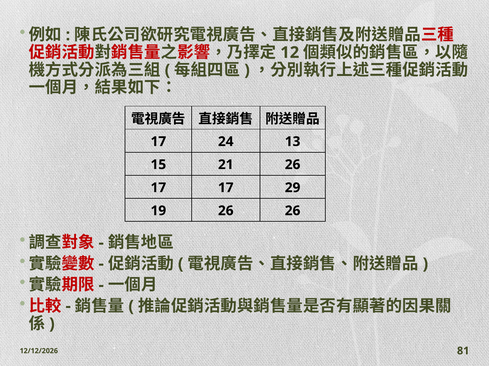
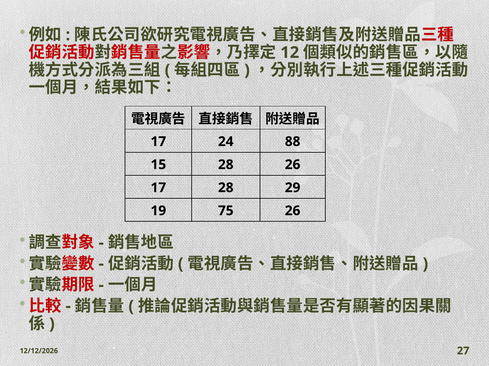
13: 13 -> 88
15 21: 21 -> 28
17 17: 17 -> 28
19 26: 26 -> 75
81: 81 -> 27
